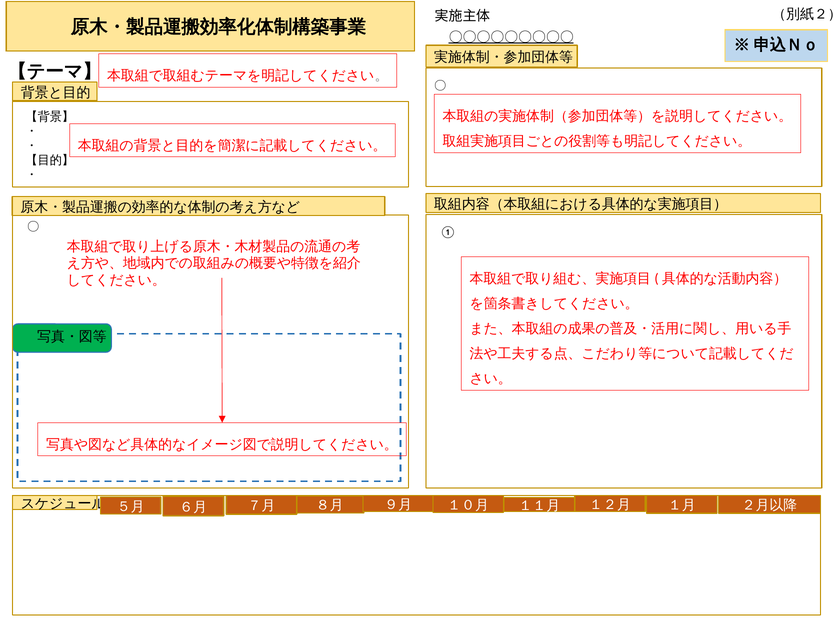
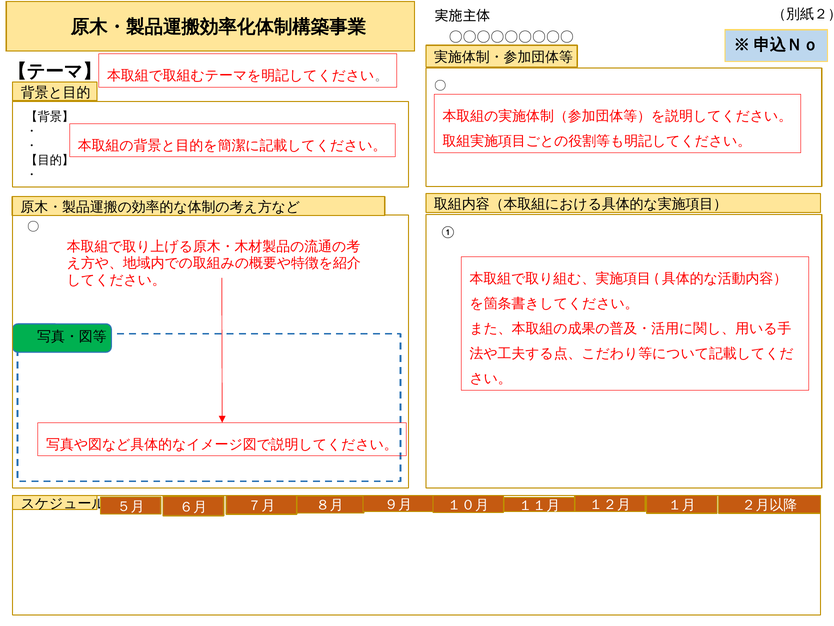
〇〇〇〇〇〇〇〇〇 underline: present -> none
